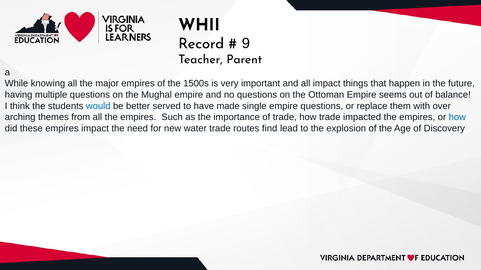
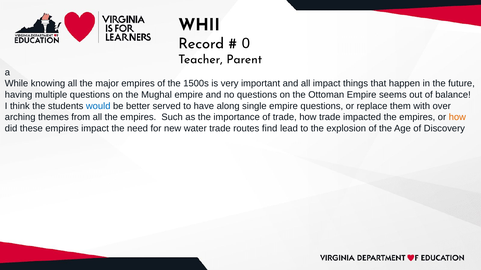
9: 9 -> 0
made: made -> along
how at (457, 117) colour: blue -> orange
